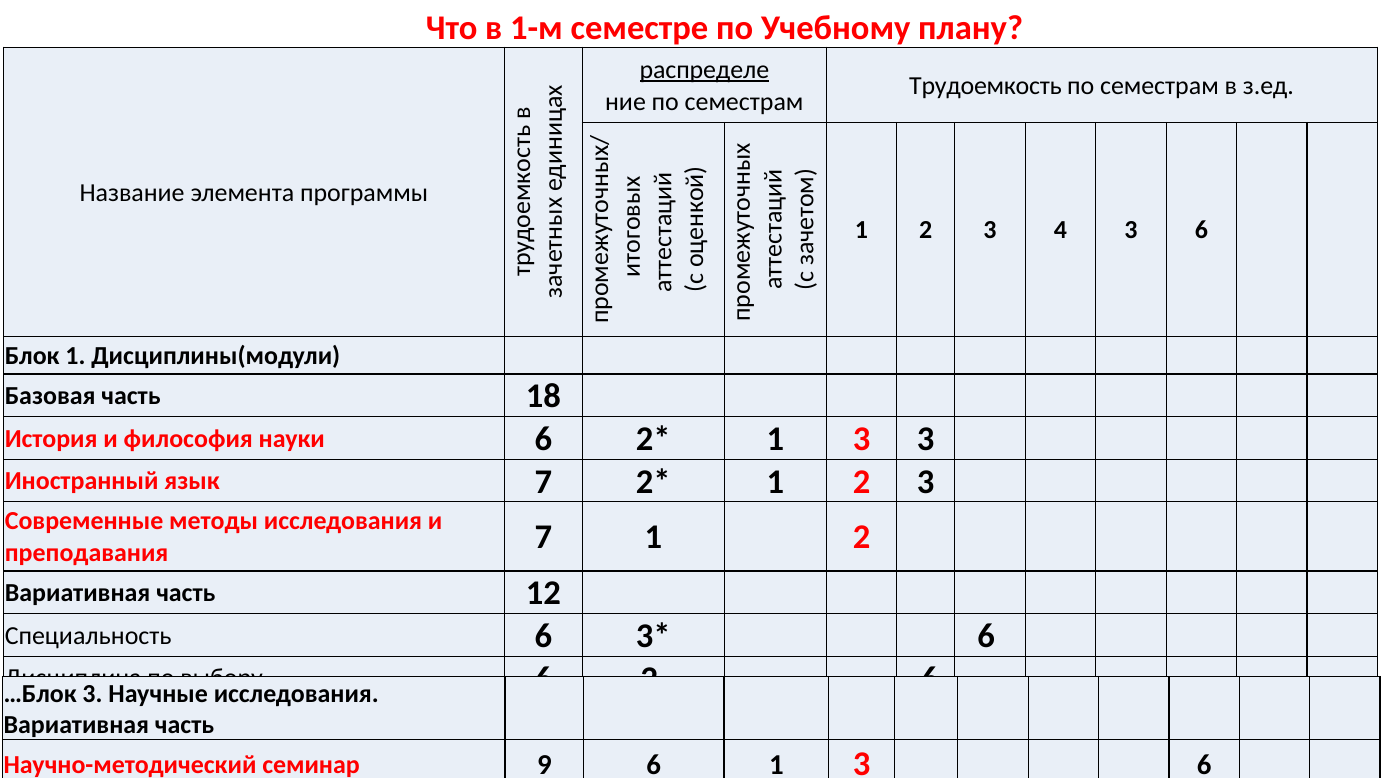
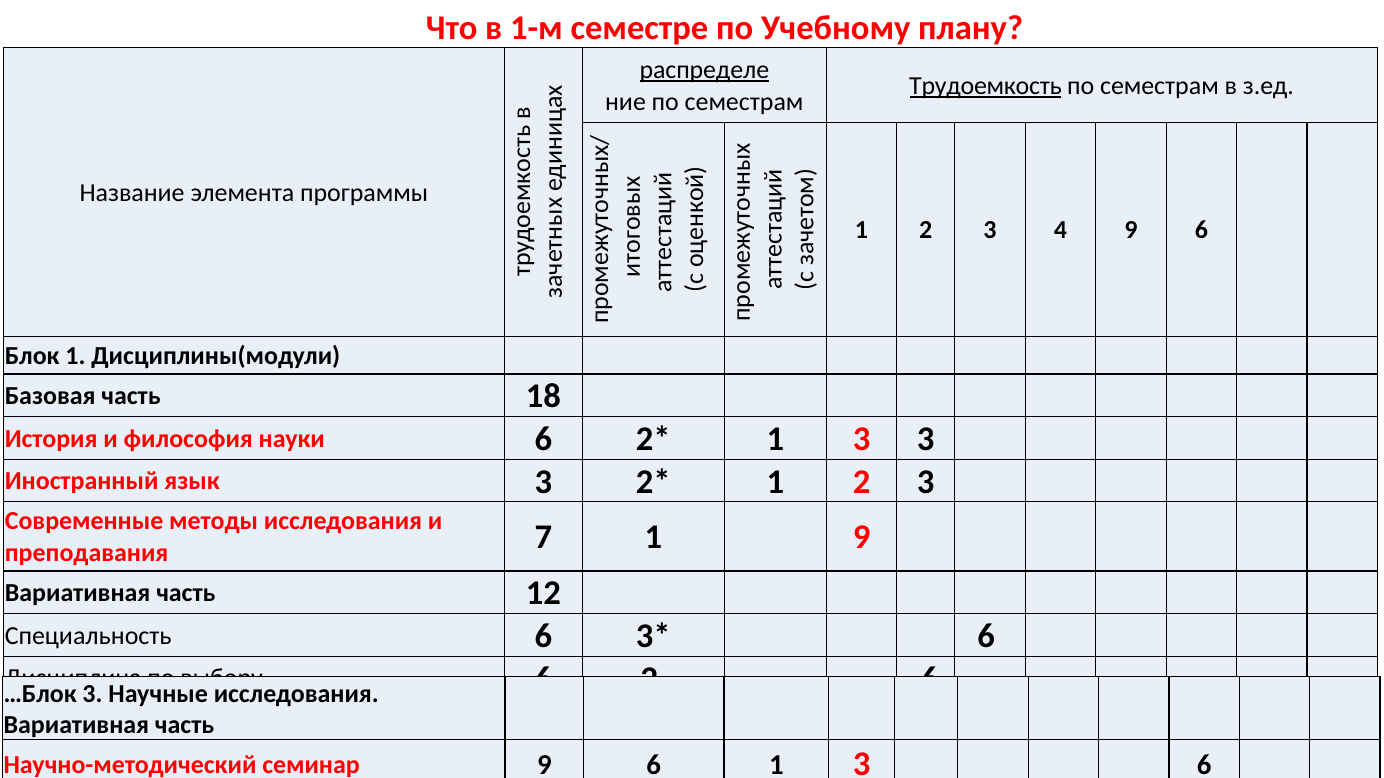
Трудоемкость underline: none -> present
4 3: 3 -> 9
язык 7: 7 -> 3
7 1 2: 2 -> 9
